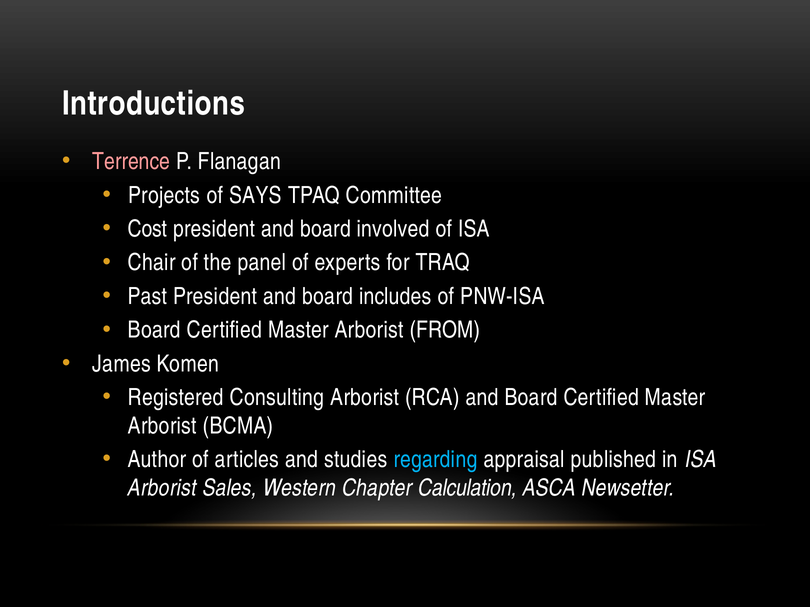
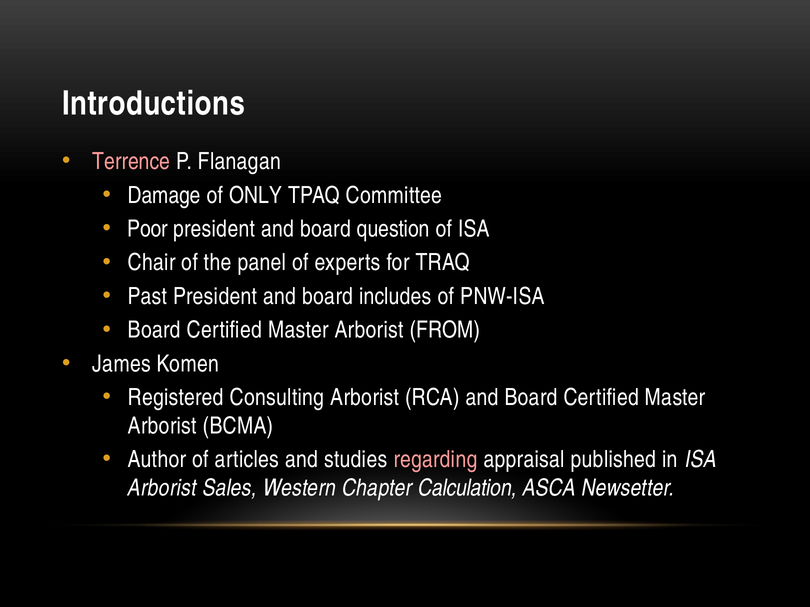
Projects: Projects -> Damage
SAYS: SAYS -> ONLY
Cost: Cost -> Poor
involved: involved -> question
regarding colour: light blue -> pink
